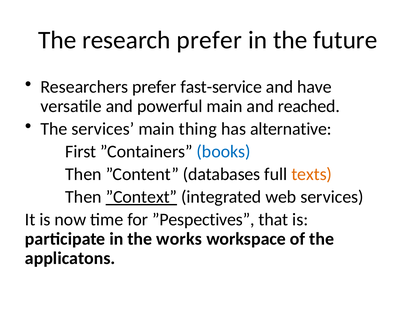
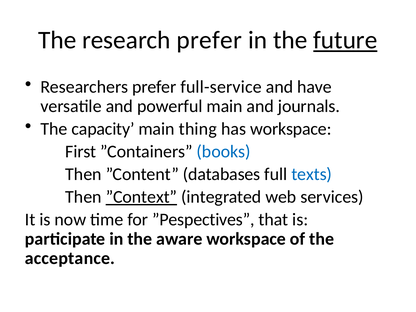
future underline: none -> present
fast-service: fast-service -> full-service
reached: reached -> journals
The services: services -> capacity
has alternative: alternative -> workspace
texts colour: orange -> blue
works: works -> aware
applicatons: applicatons -> acceptance
